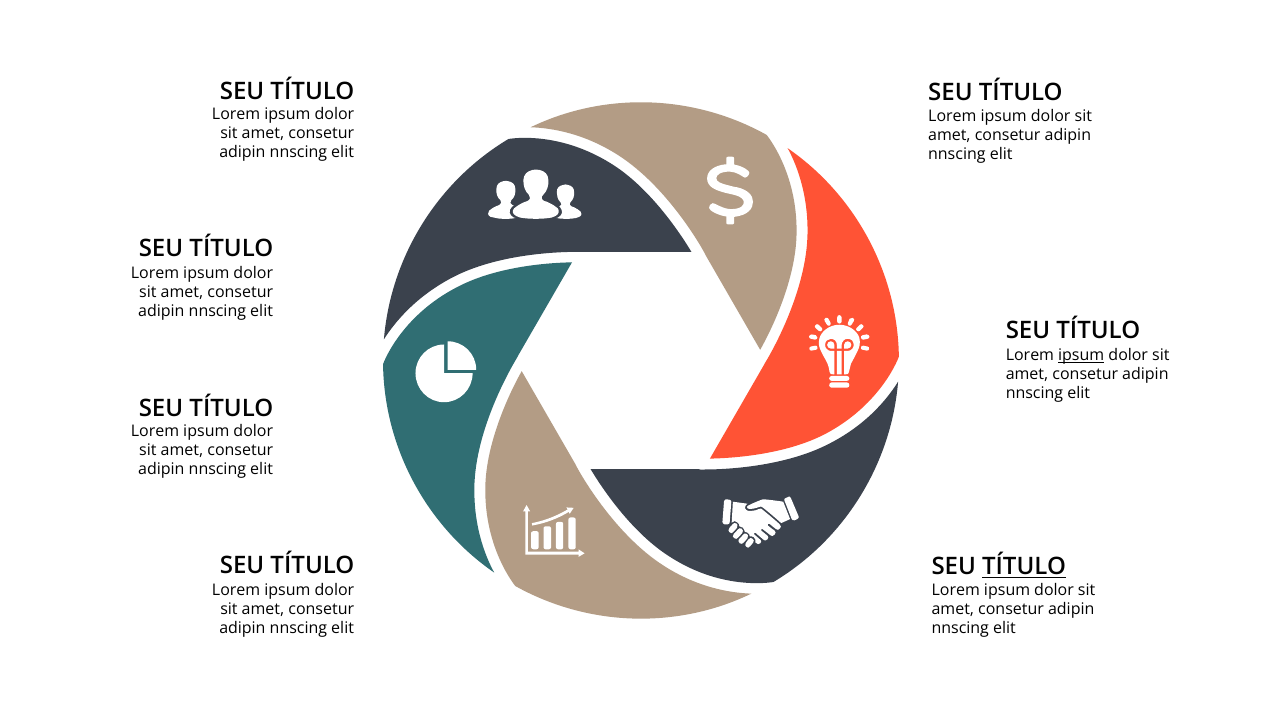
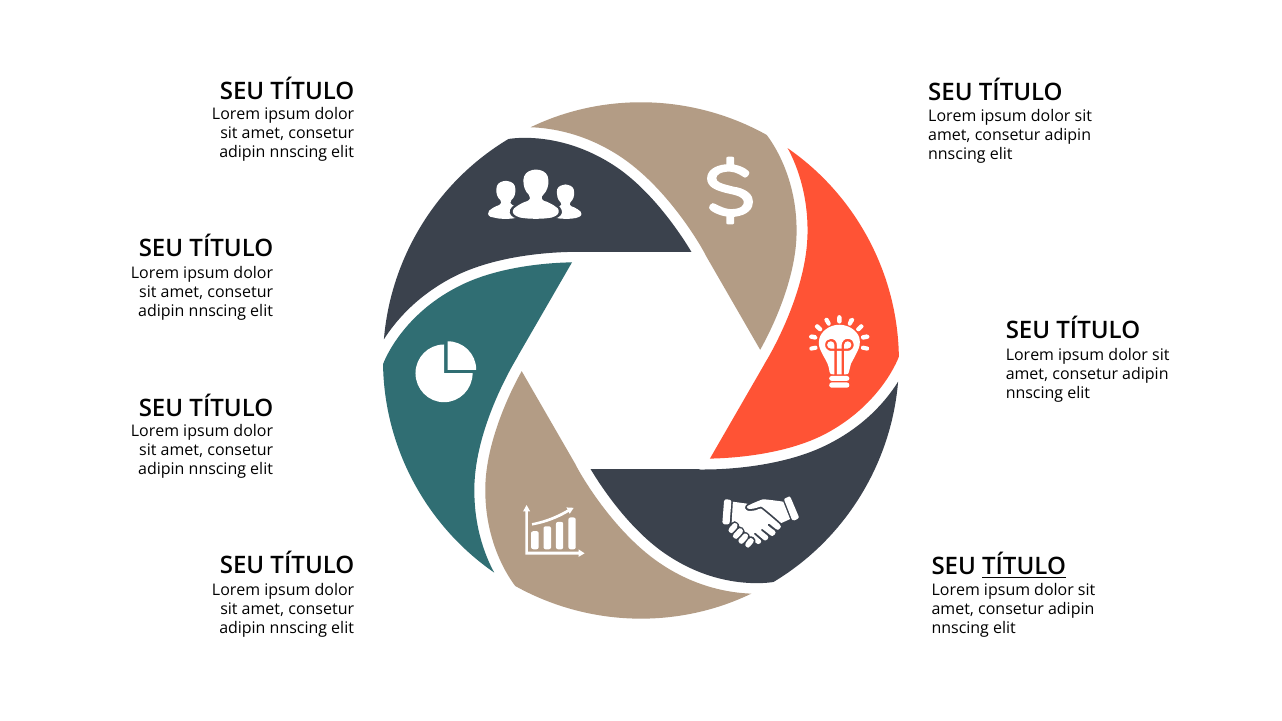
ipsum at (1081, 355) underline: present -> none
